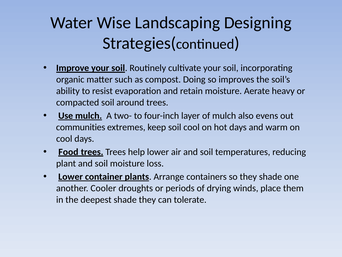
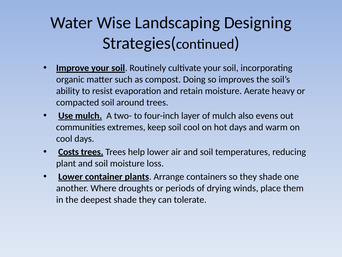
Food: Food -> Costs
Cooler: Cooler -> Where
